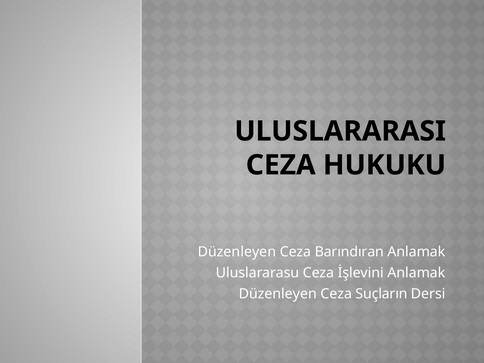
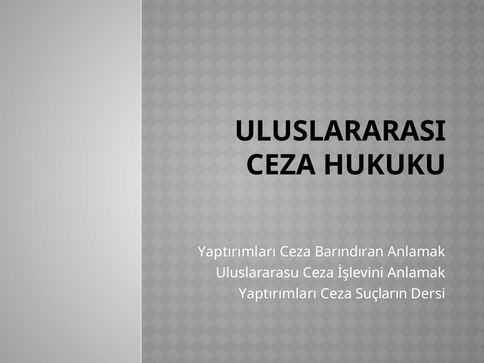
Düzenleyen at (237, 252): Düzenleyen -> Yaptırımları
Düzenleyen at (278, 294): Düzenleyen -> Yaptırımları
